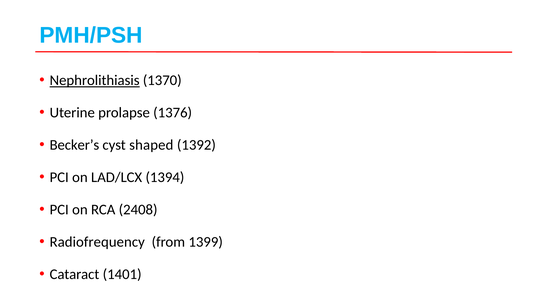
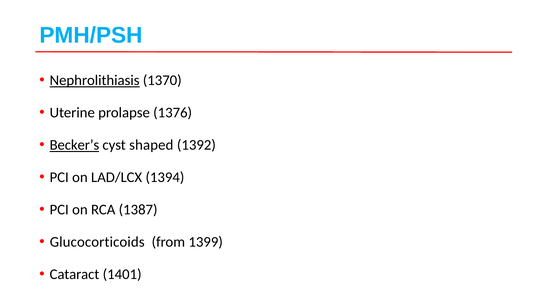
Becker’s underline: none -> present
2408: 2408 -> 1387
Radiofrequency: Radiofrequency -> Glucocorticoids
